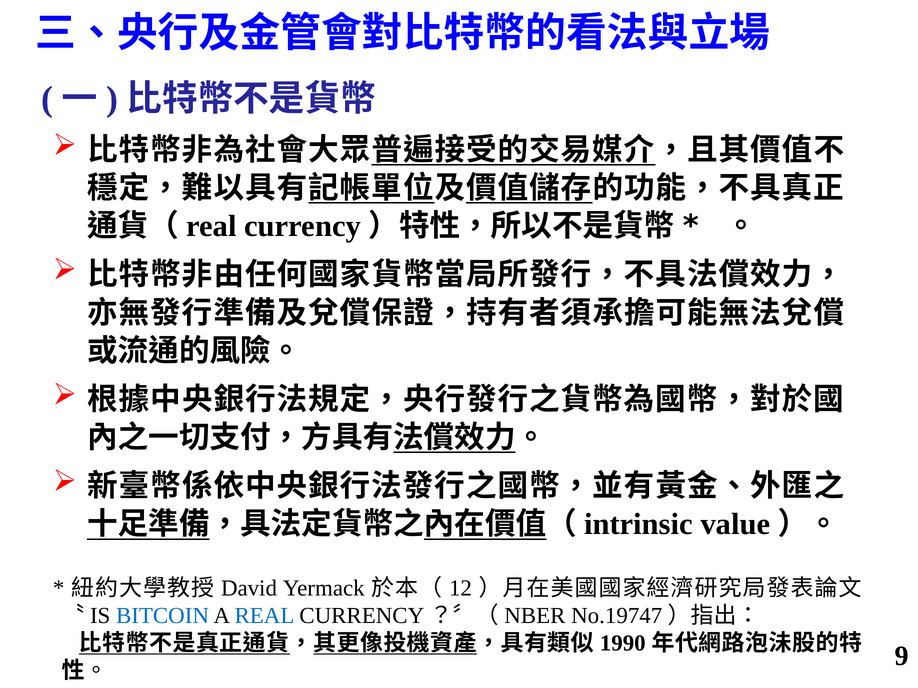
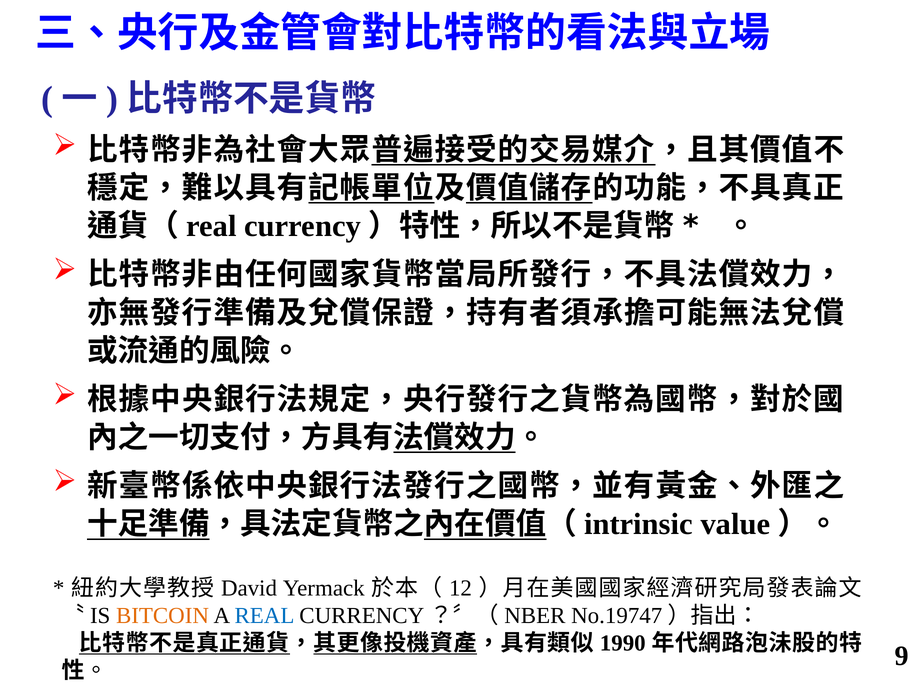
BITCOIN colour: blue -> orange
